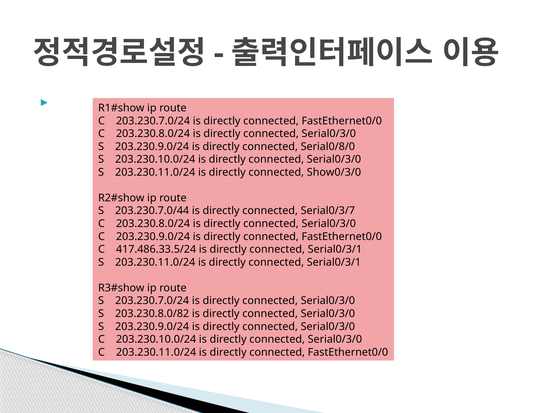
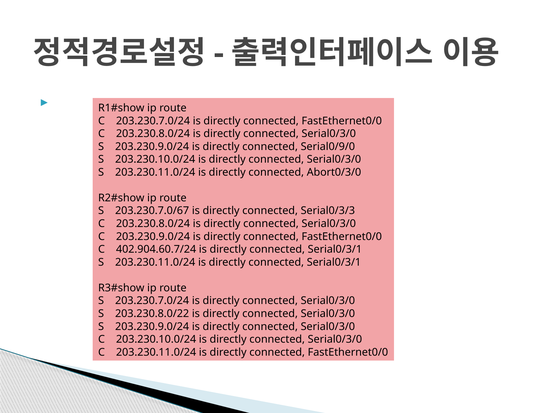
Serial0/8/0: Serial0/8/0 -> Serial0/9/0
Show0/3/0: Show0/3/0 -> Abort0/3/0
203.230.7.0/44: 203.230.7.0/44 -> 203.230.7.0/67
Serial0/3/7: Serial0/3/7 -> Serial0/3/3
417.486.33.5/24: 417.486.33.5/24 -> 402.904.60.7/24
203.230.8.0/82: 203.230.8.0/82 -> 203.230.8.0/22
